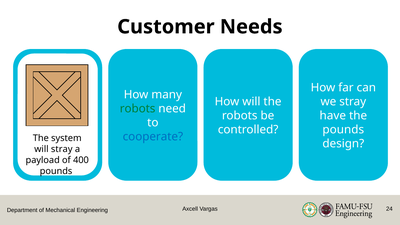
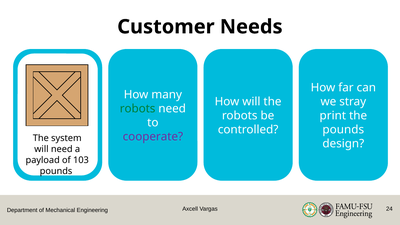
have: have -> print
cooperate colour: blue -> purple
will stray: stray -> need
400: 400 -> 103
